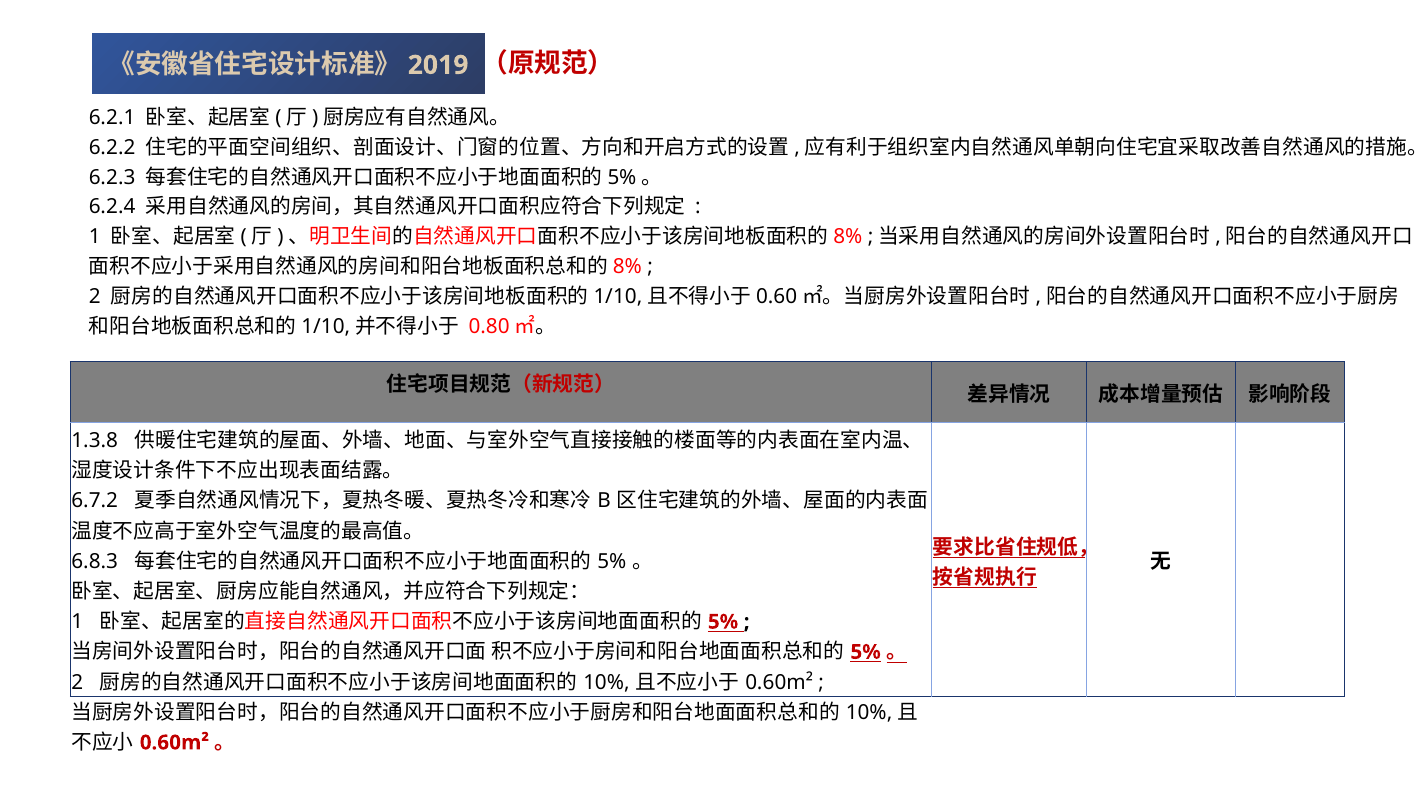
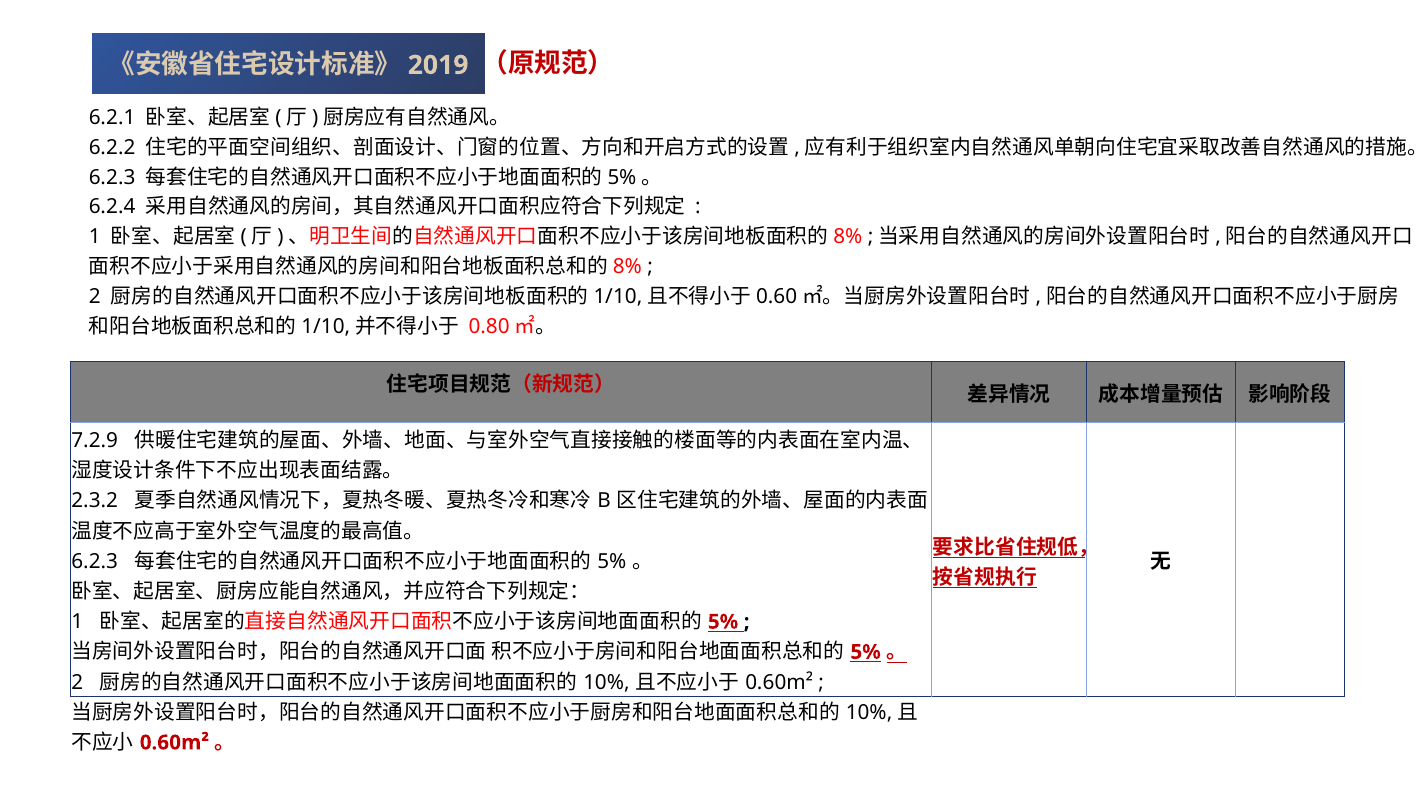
1.3.8: 1.3.8 -> 7.2.9
6.7.2: 6.7.2 -> 2.3.2
6.8.3 at (95, 561): 6.8.3 -> 6.2.3
